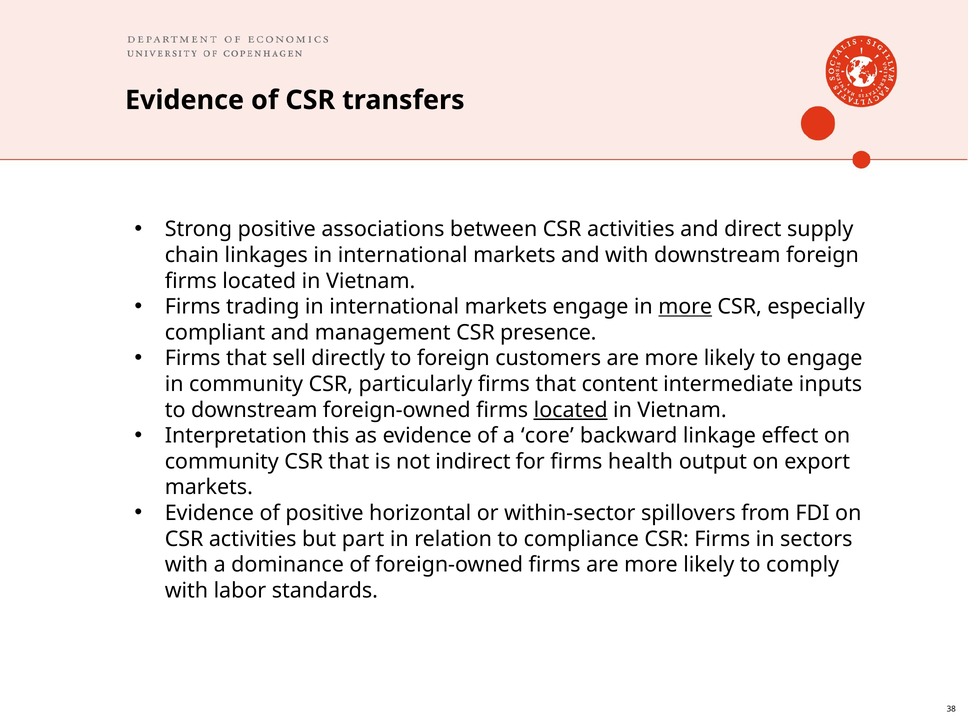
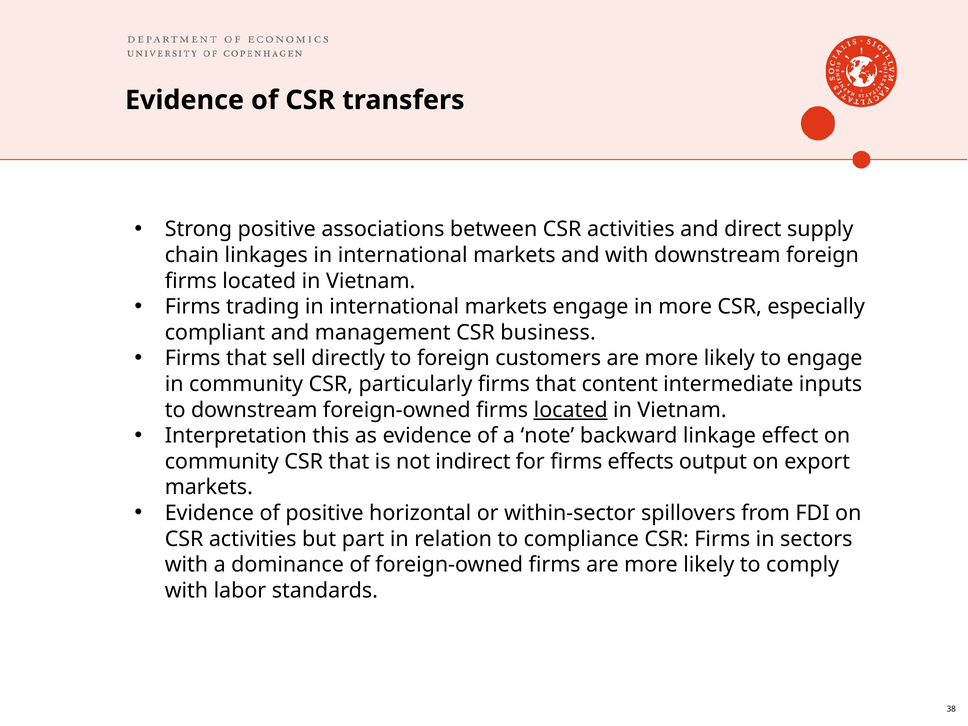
more at (685, 307) underline: present -> none
presence: presence -> business
core: core -> note
health: health -> effects
